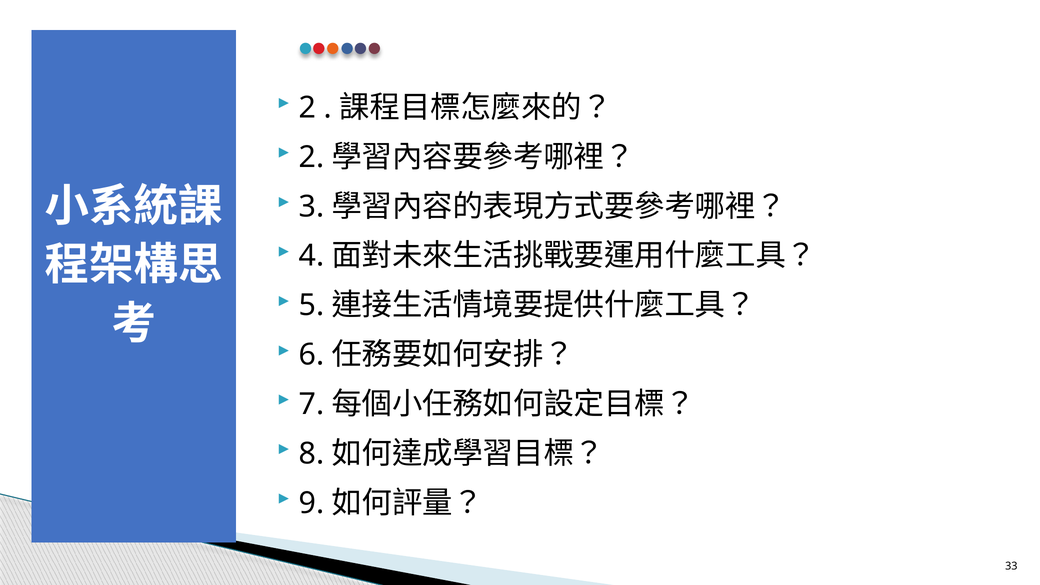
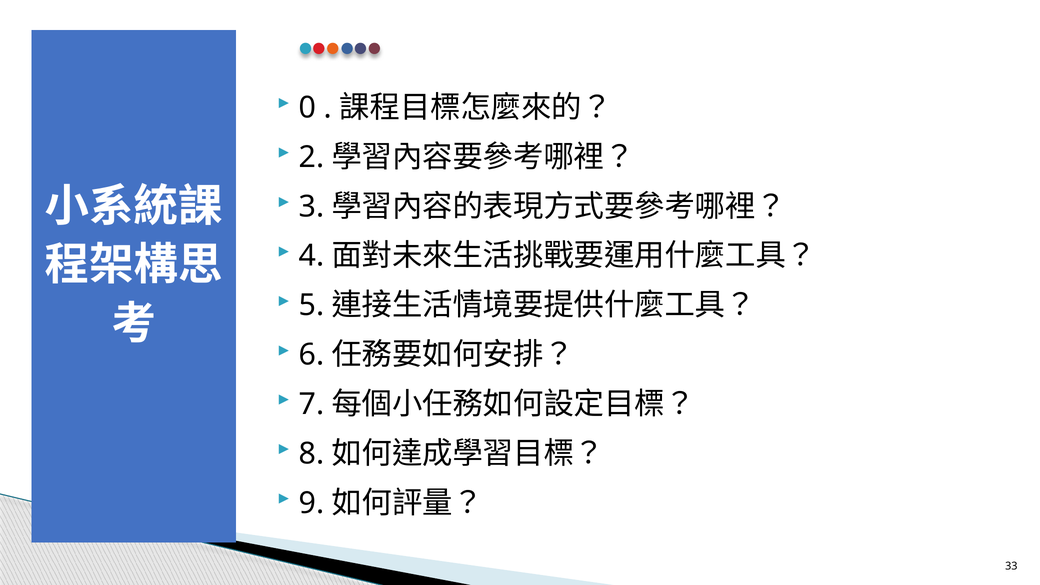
2 at (308, 108): 2 -> 0
